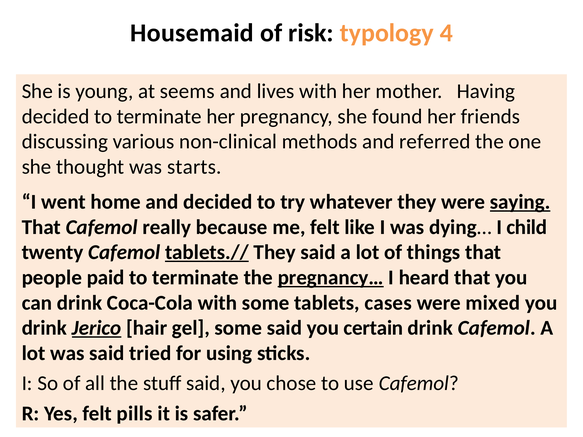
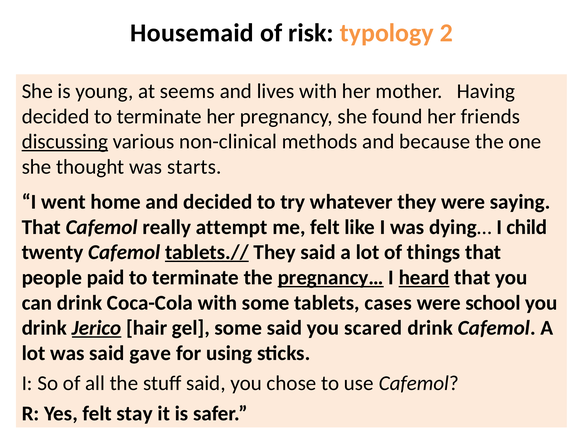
4: 4 -> 2
discussing underline: none -> present
referred: referred -> because
saying underline: present -> none
because: because -> attempt
heard underline: none -> present
mixed: mixed -> school
certain: certain -> scared
tried: tried -> gave
pills: pills -> stay
